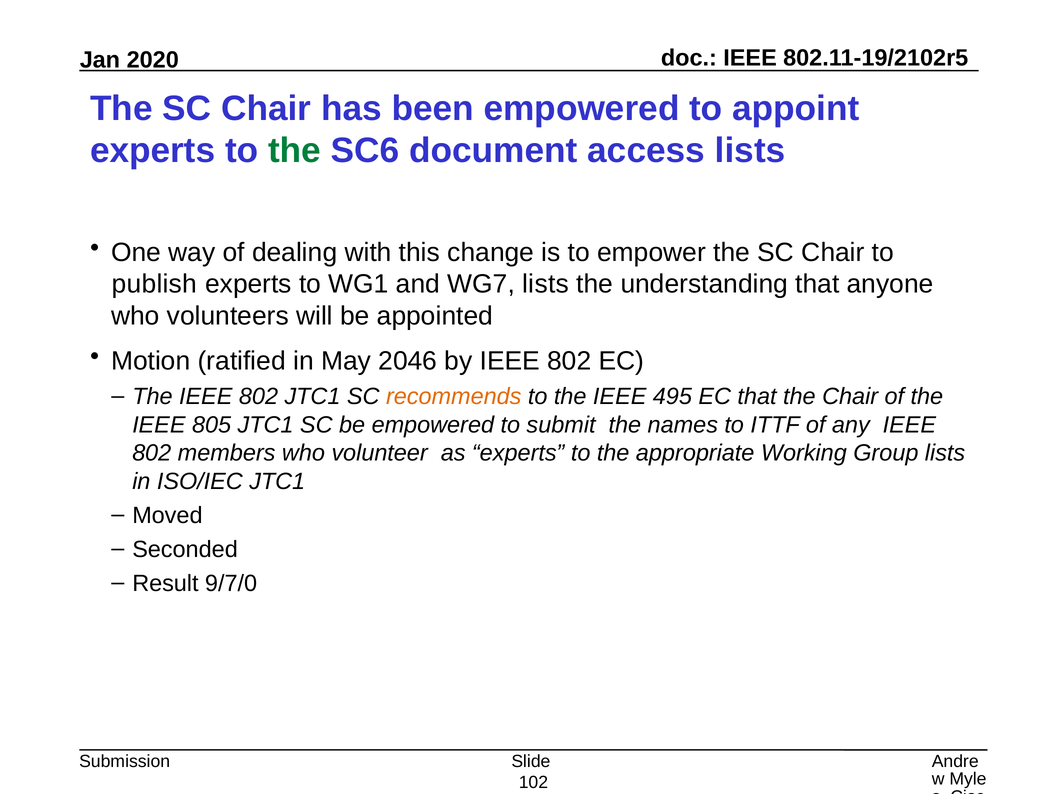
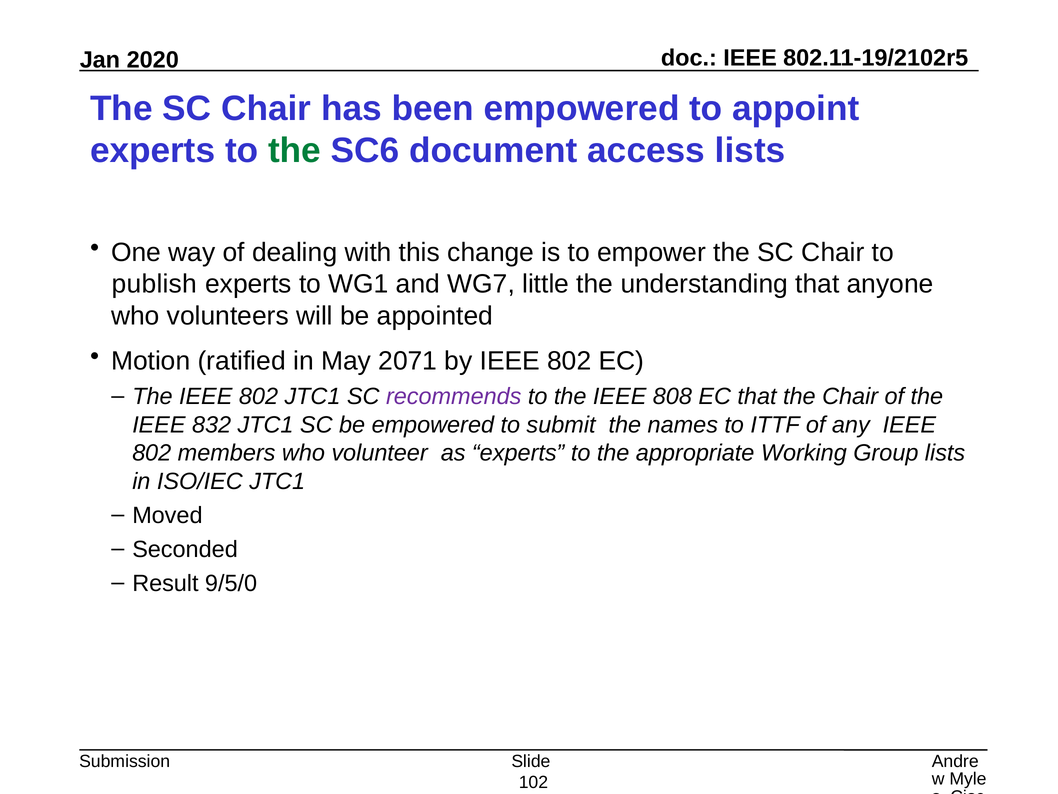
WG7 lists: lists -> little
2046: 2046 -> 2071
recommends colour: orange -> purple
495: 495 -> 808
805: 805 -> 832
9/7/0: 9/7/0 -> 9/5/0
